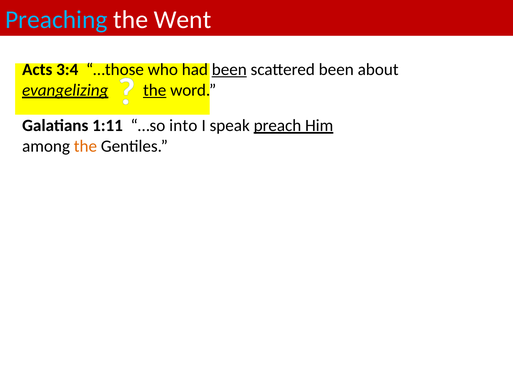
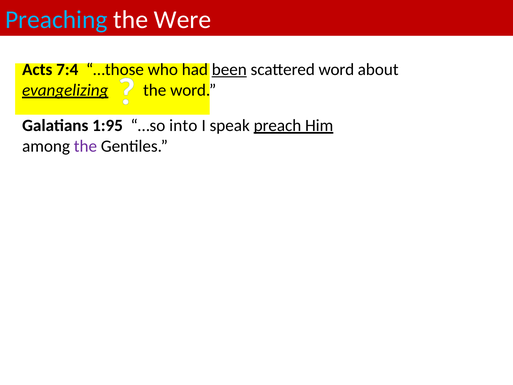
Went: Went -> Were
3:4: 3:4 -> 7:4
scattered been: been -> word
the at (155, 90) underline: present -> none
1:11: 1:11 -> 1:95
the at (85, 146) colour: orange -> purple
